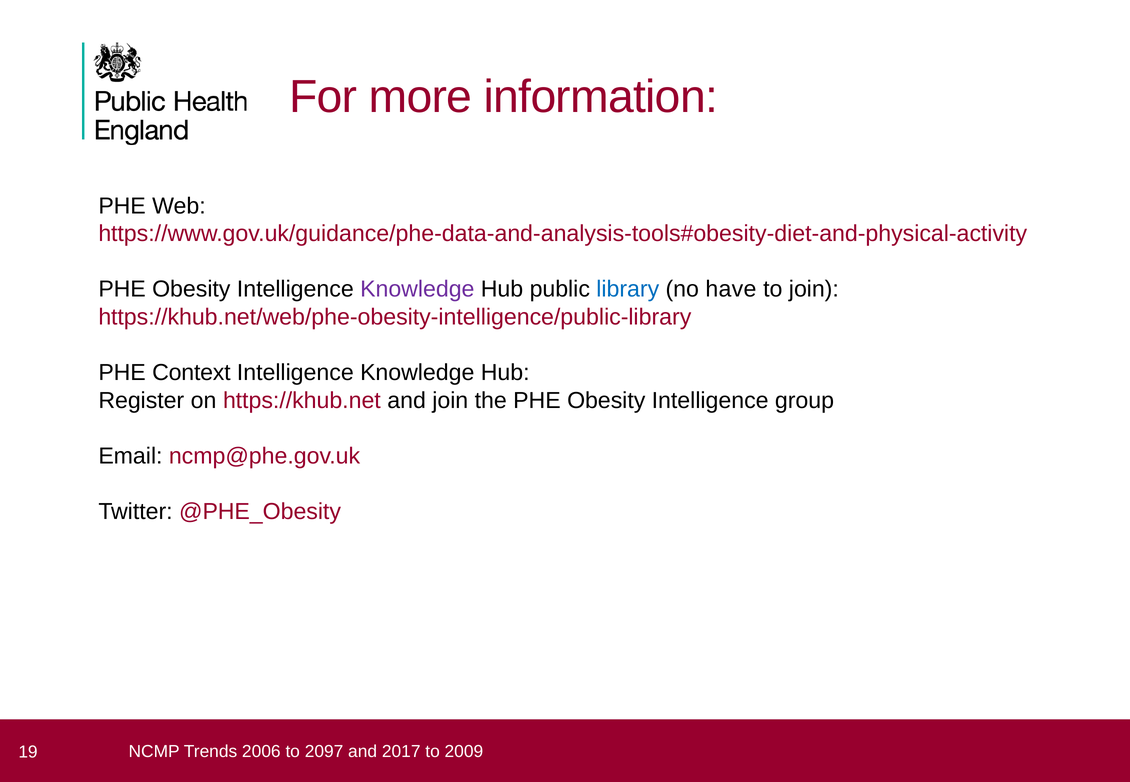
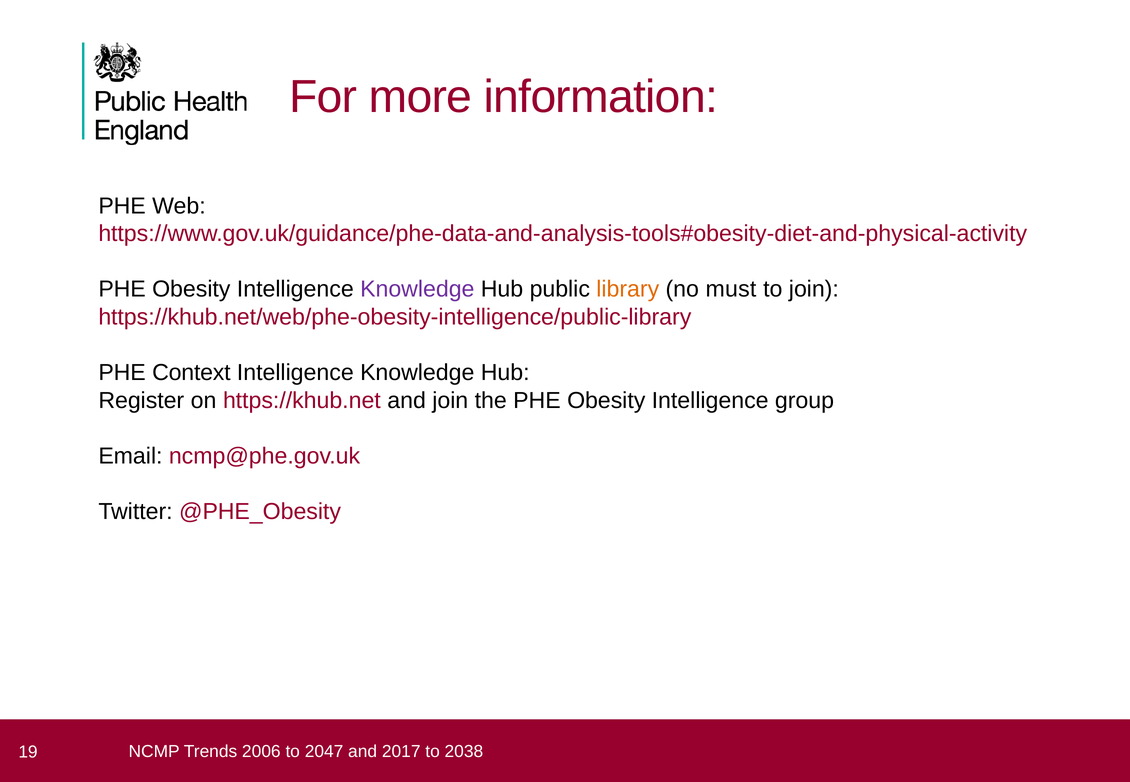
library colour: blue -> orange
have: have -> must
2097: 2097 -> 2047
2009: 2009 -> 2038
